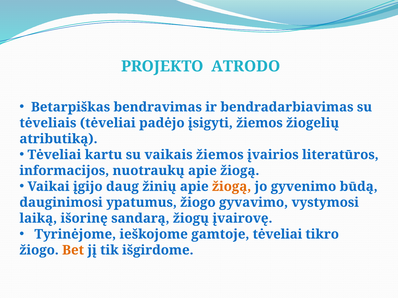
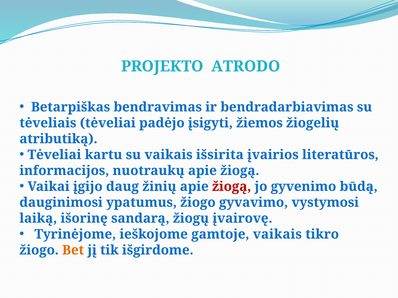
vaikais žiemos: žiemos -> išsirita
žiogą at (232, 187) colour: orange -> red
gamtoje tėveliai: tėveliai -> vaikais
